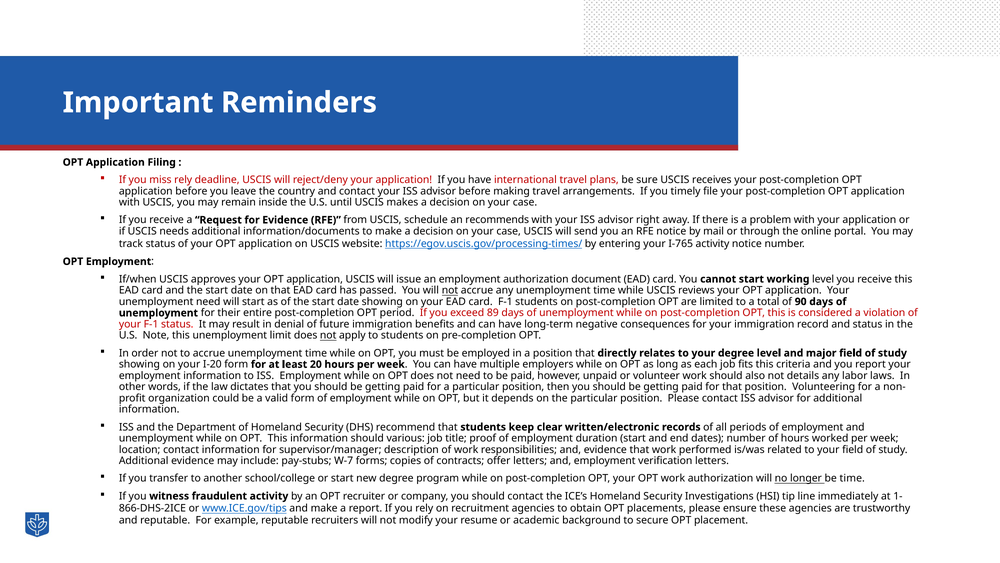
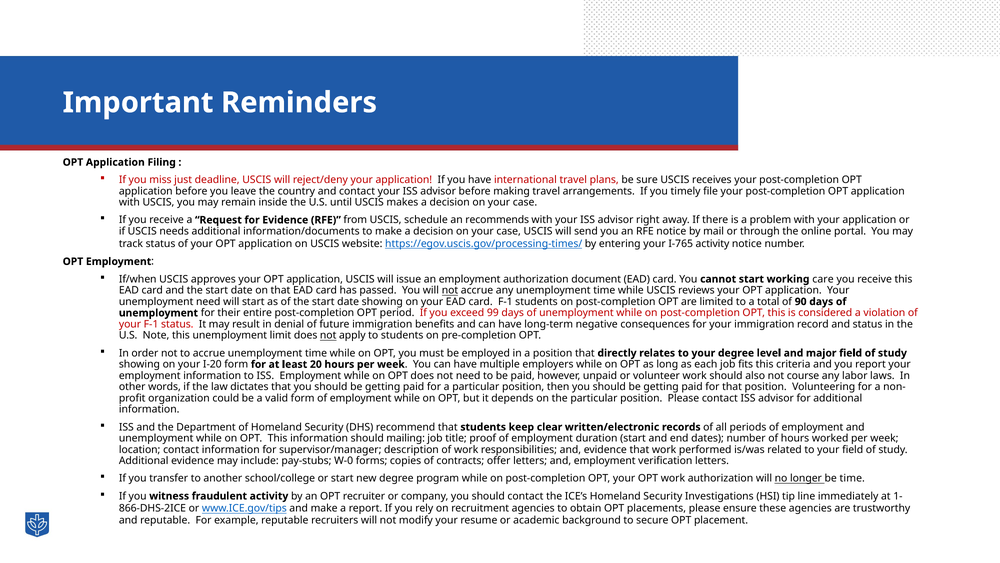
miss rely: rely -> just
working level: level -> care
89: 89 -> 99
details: details -> course
various: various -> mailing
W-7: W-7 -> W-0
